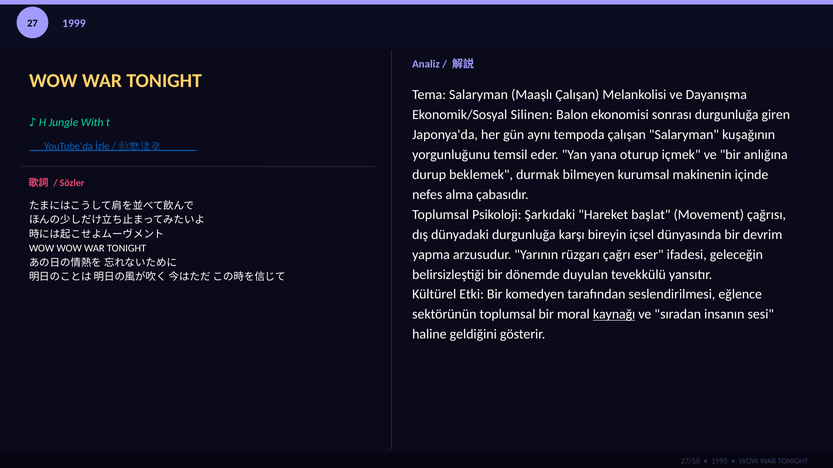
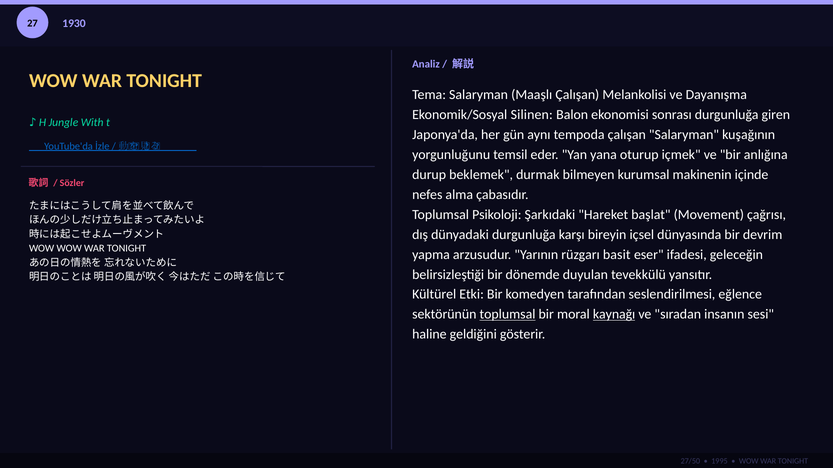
1999: 1999 -> 1930
çağrı: çağrı -> basit
toplumsal at (507, 315) underline: none -> present
